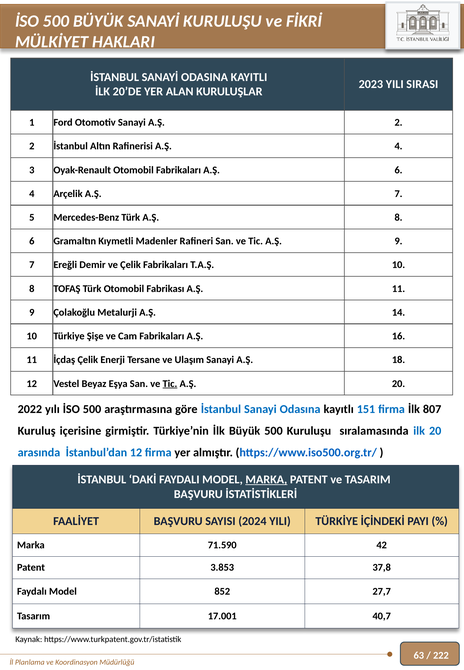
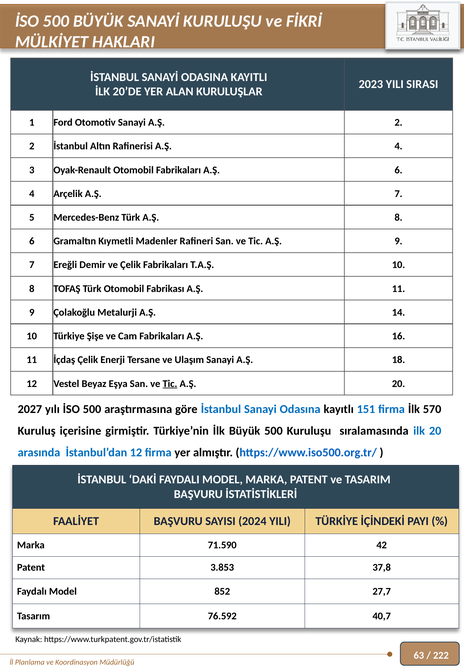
2022: 2022 -> 2027
807: 807 -> 570
MARKA at (266, 480) underline: present -> none
17.001: 17.001 -> 76.592
